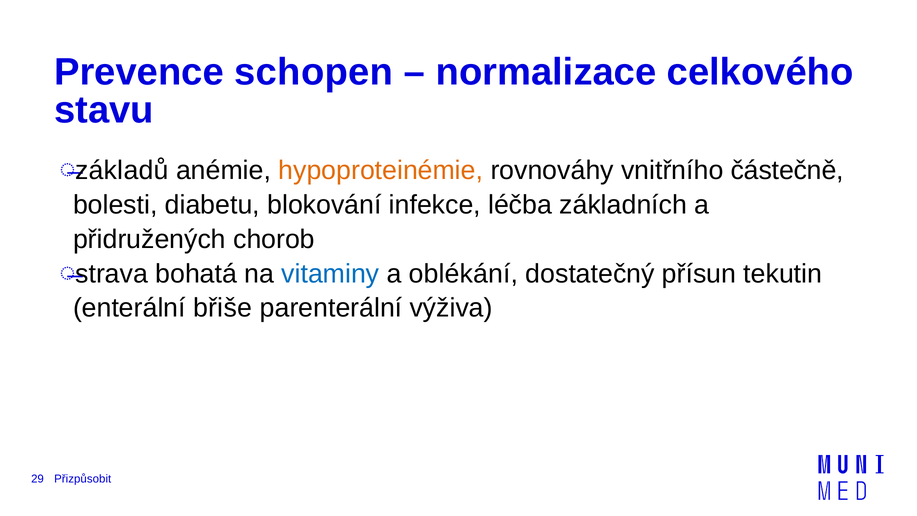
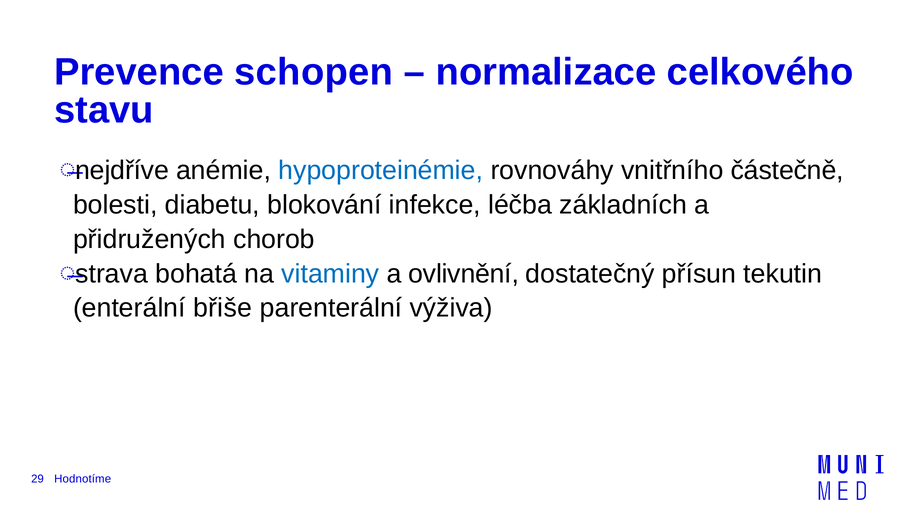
základů: základů -> nejdříve
hypoproteinémie colour: orange -> blue
oblékání: oblékání -> ovlivnění
Přizpůsobit: Přizpůsobit -> Hodnotíme
